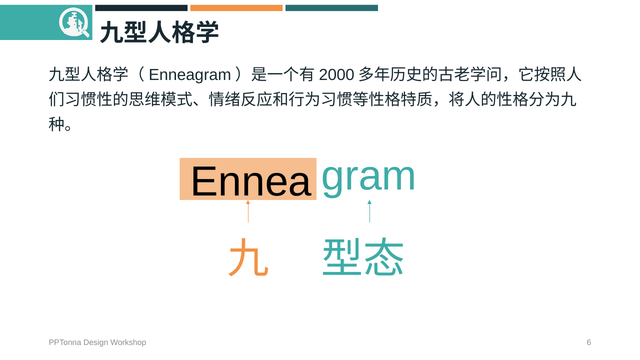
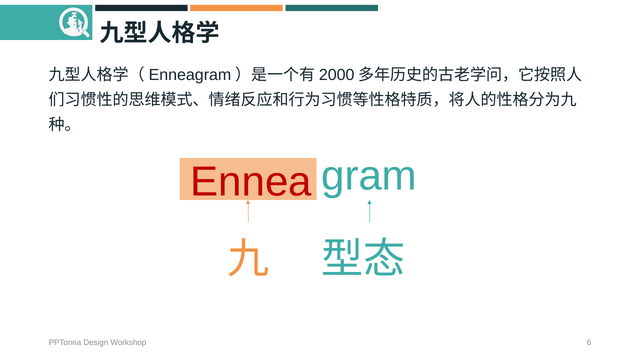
Ennea colour: black -> red
